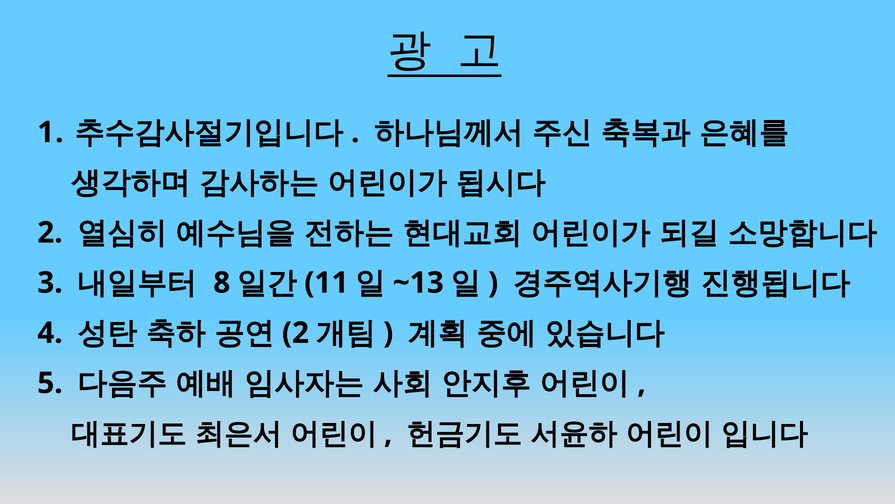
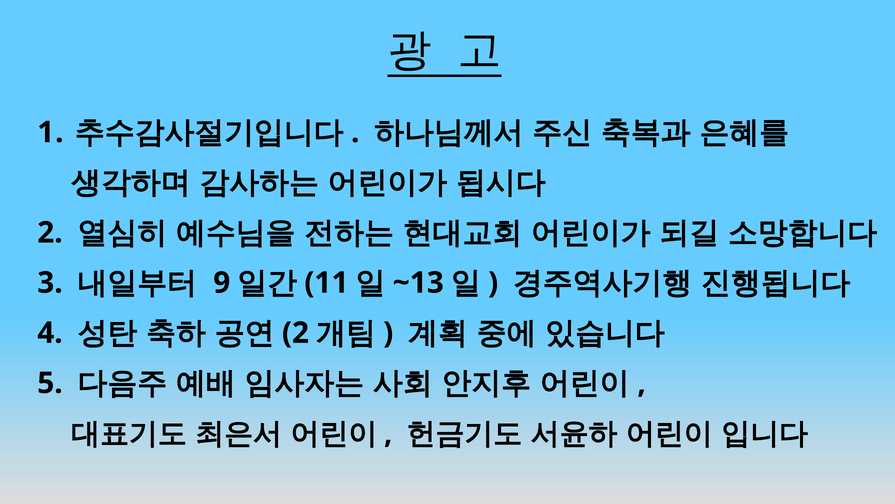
8: 8 -> 9
